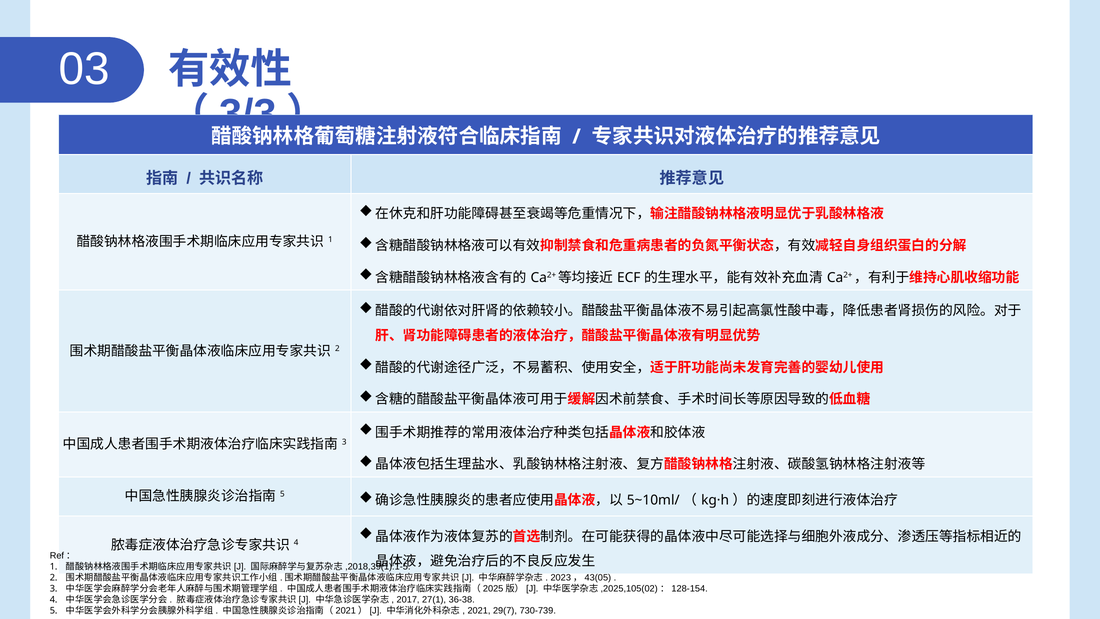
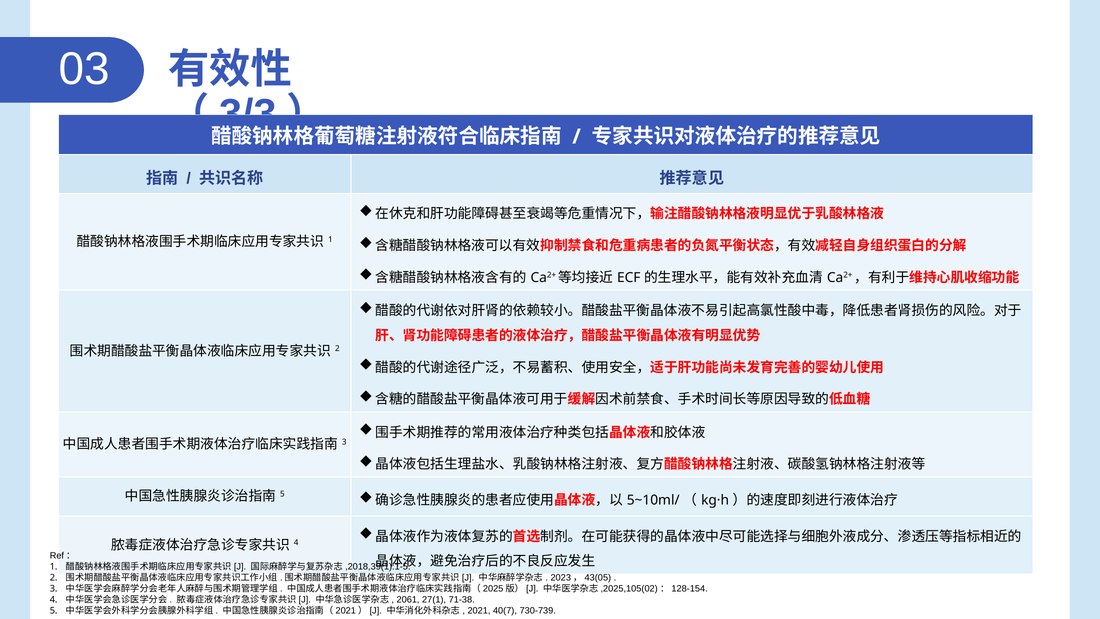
2017: 2017 -> 2061
36-38: 36-38 -> 71-38
29(7: 29(7 -> 40(7
